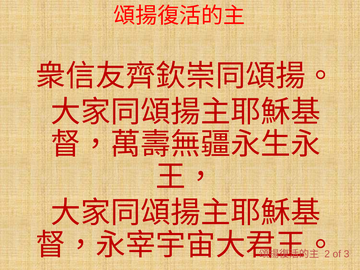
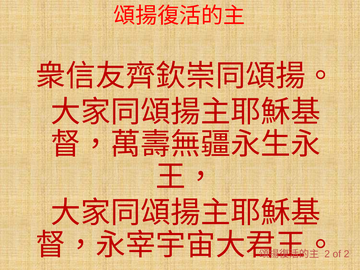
3 at (347, 254): 3 -> 2
